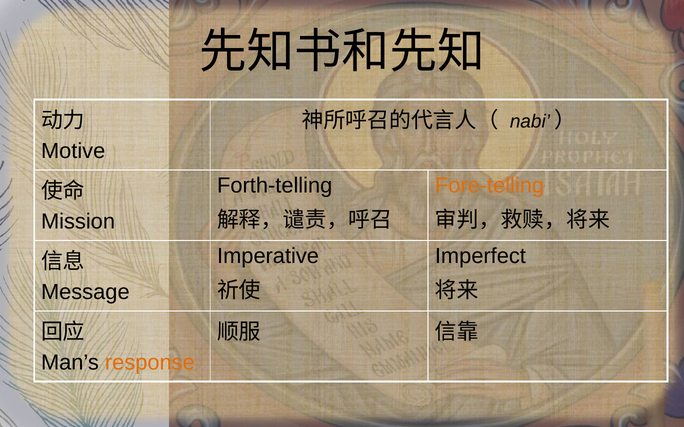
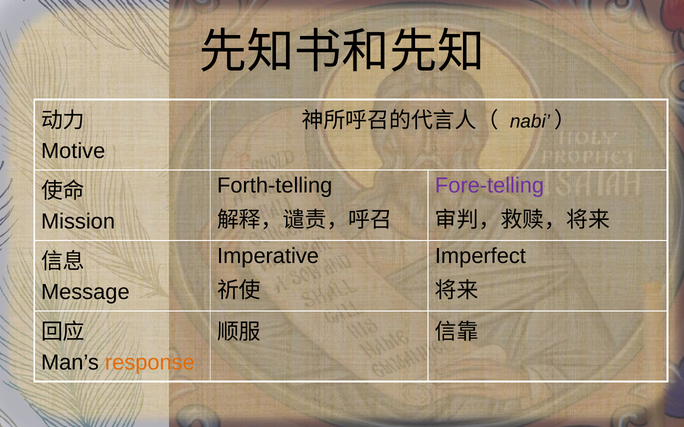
Fore-telling colour: orange -> purple
